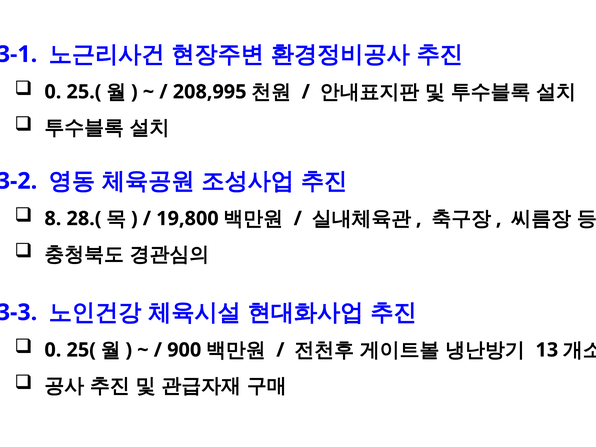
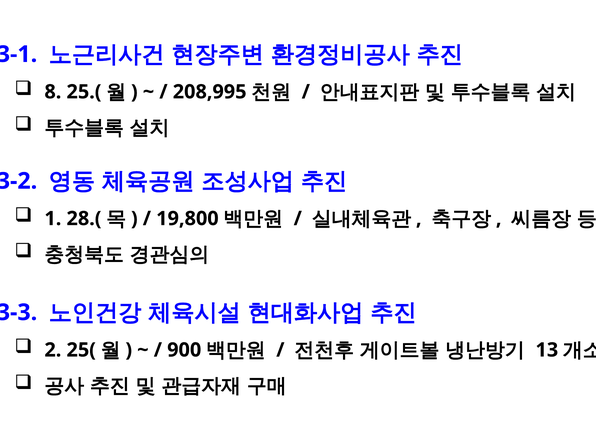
0 at (53, 92): 0 -> 8
8: 8 -> 1
0 at (53, 350): 0 -> 2
